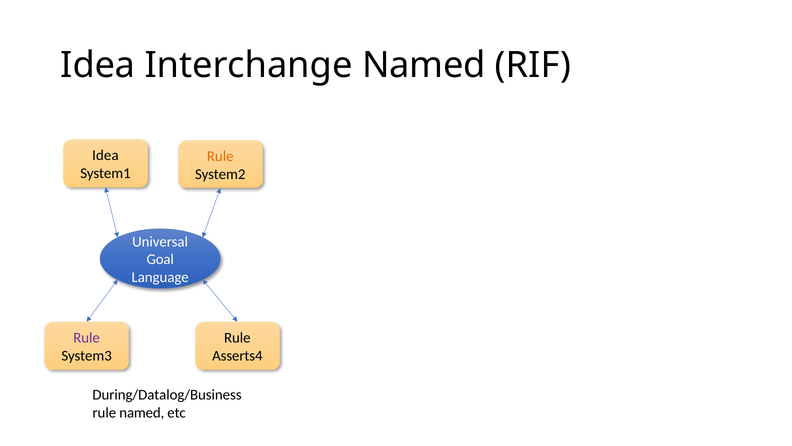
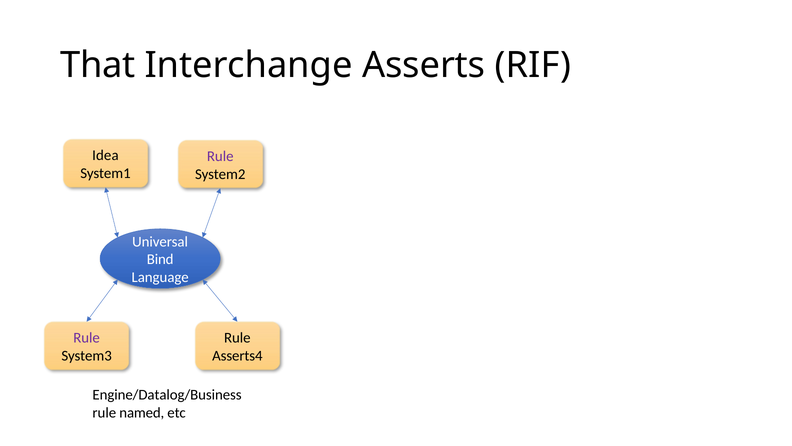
Idea at (98, 65): Idea -> That
Interchange Named: Named -> Asserts
Rule at (220, 156) colour: orange -> purple
Goal: Goal -> Bind
During/Datalog/Business: During/Datalog/Business -> Engine/Datalog/Business
